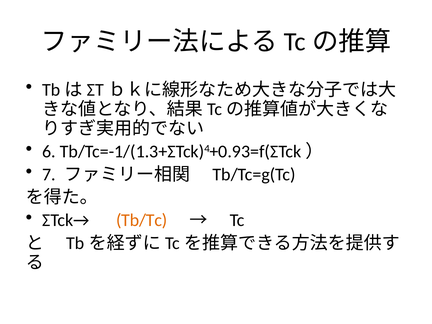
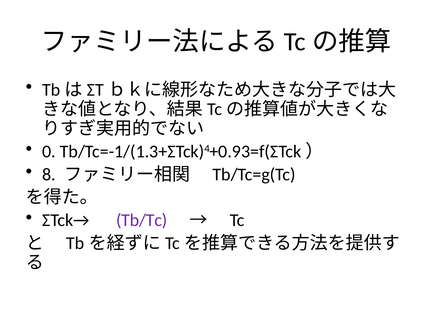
6: 6 -> 0
7: 7 -> 8
Tb/Tc colour: orange -> purple
